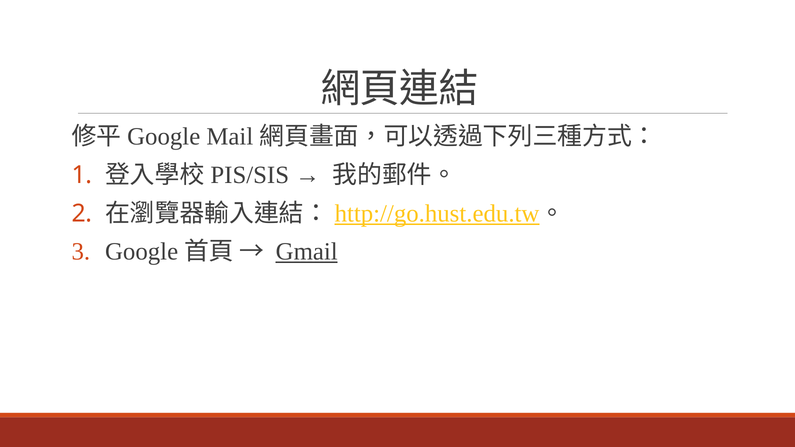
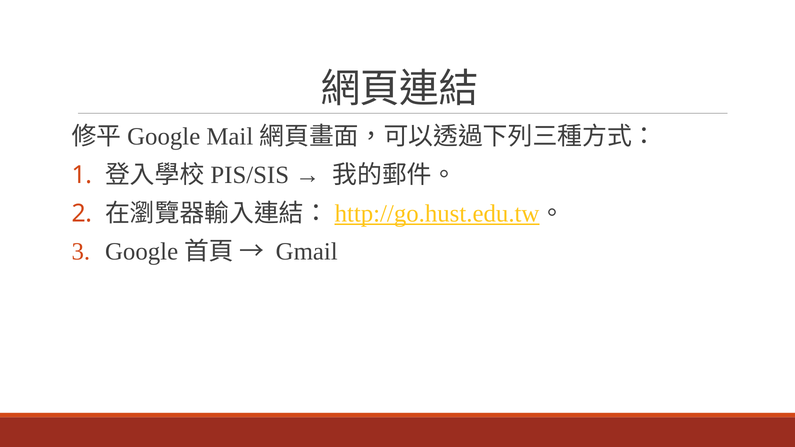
Gmail underline: present -> none
